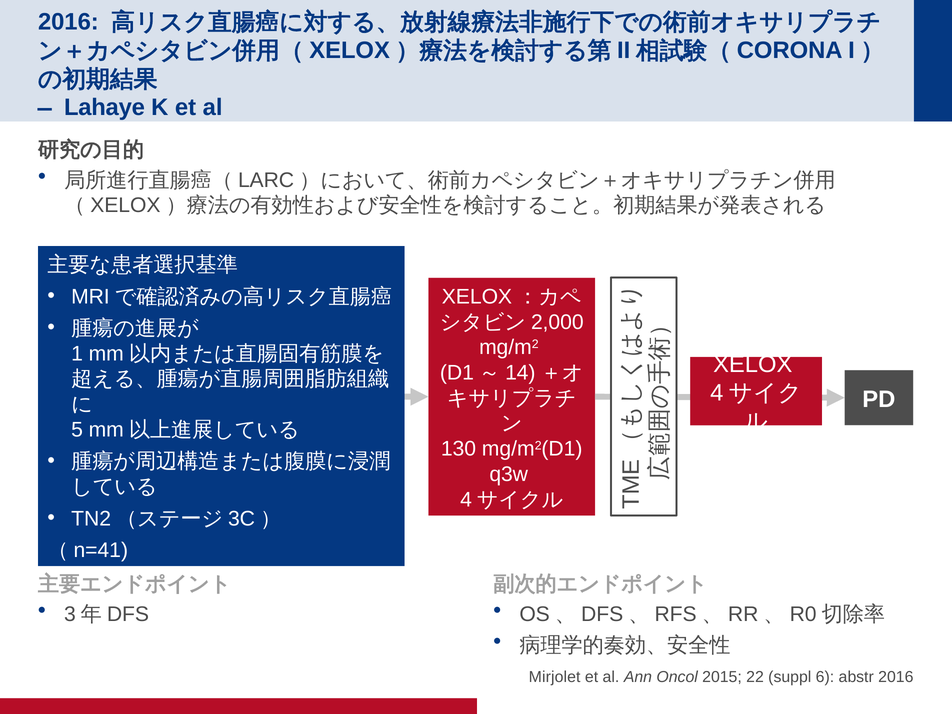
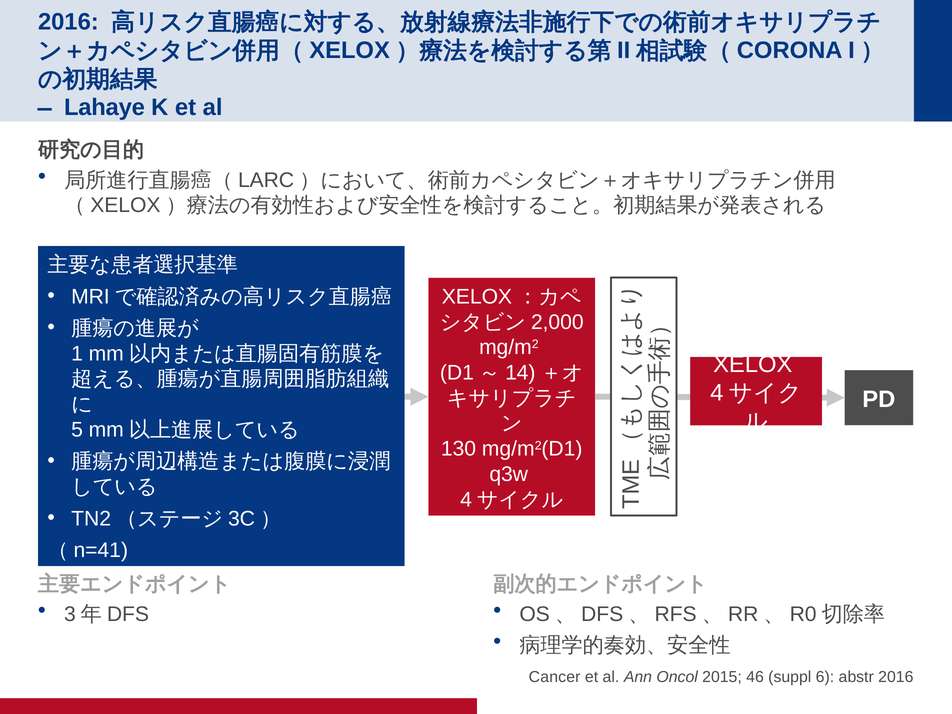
Mirjolet: Mirjolet -> Cancer
22: 22 -> 46
